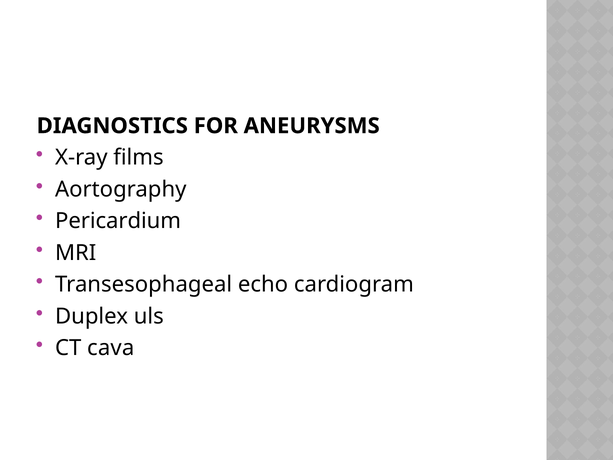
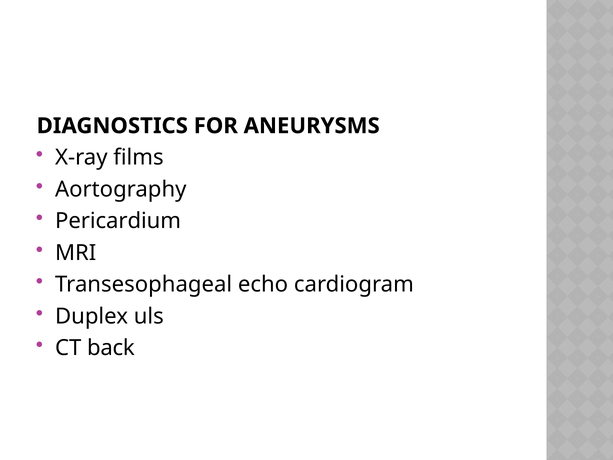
cava: cava -> back
